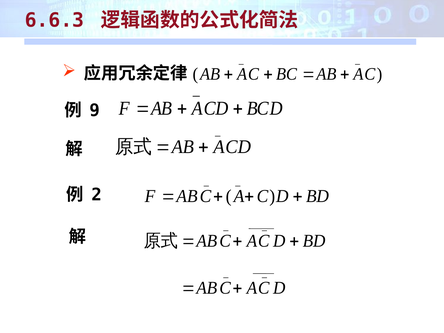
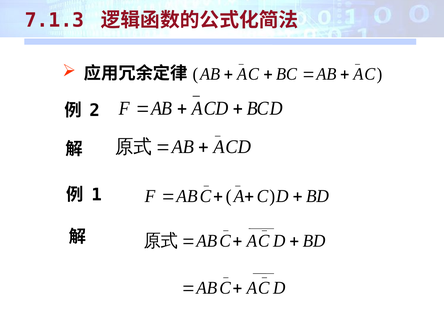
6.6.3: 6.6.3 -> 7.1.3
9: 9 -> 2
2: 2 -> 1
